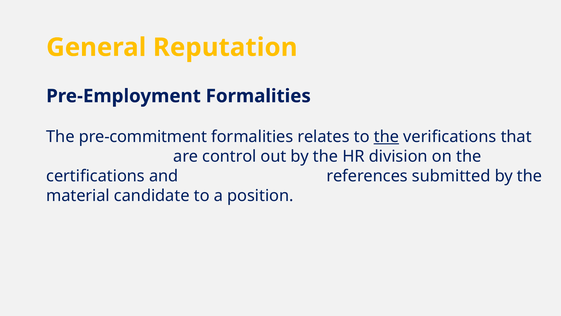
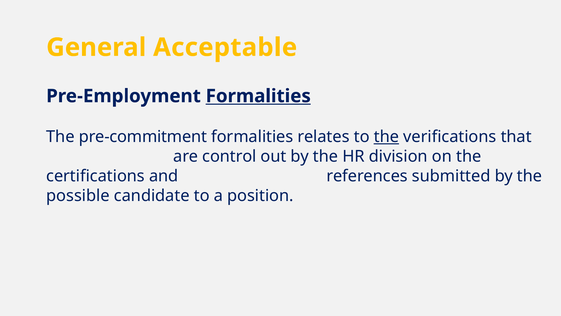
Reputation: Reputation -> Acceptable
Formalities at (258, 96) underline: none -> present
material: material -> possible
